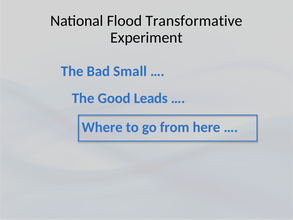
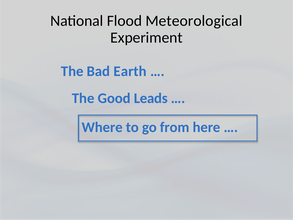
Transformative: Transformative -> Meteorological
Small: Small -> Earth
